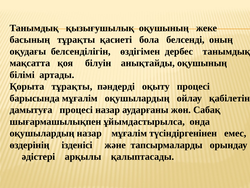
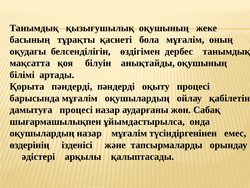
бола белсенді: белсенді -> мұғалім
Қорыта тұрақты: тұрақты -> пәндерді
